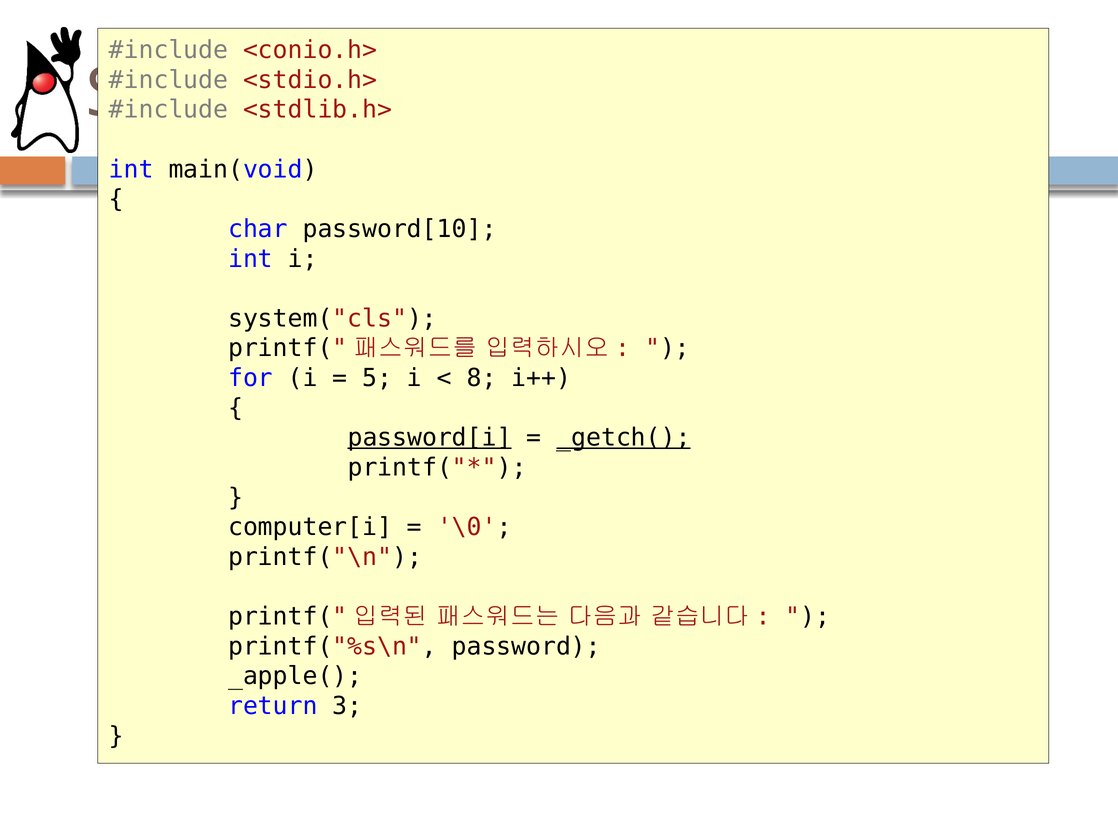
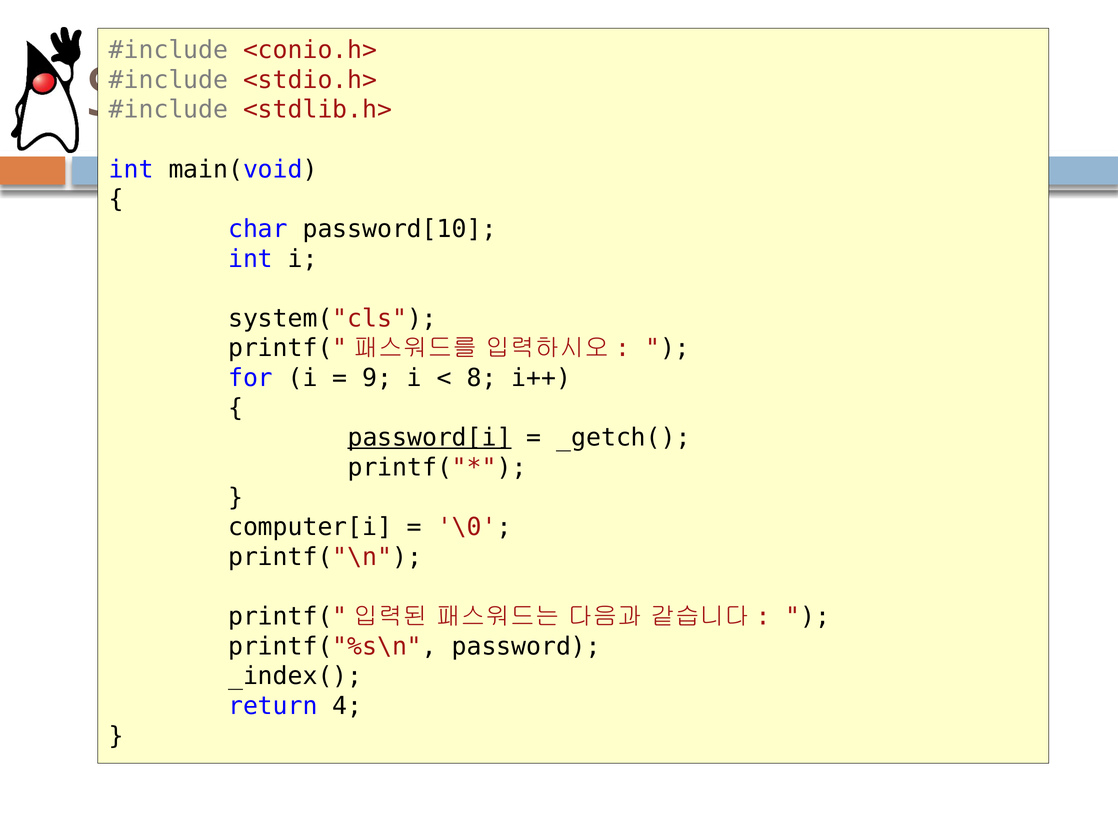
5: 5 -> 9
_getch( underline: present -> none
_apple(: _apple( -> _index(
3: 3 -> 4
